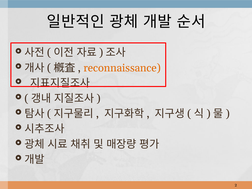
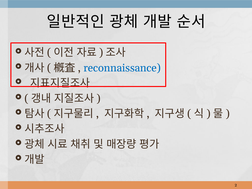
reconnaissance colour: orange -> blue
